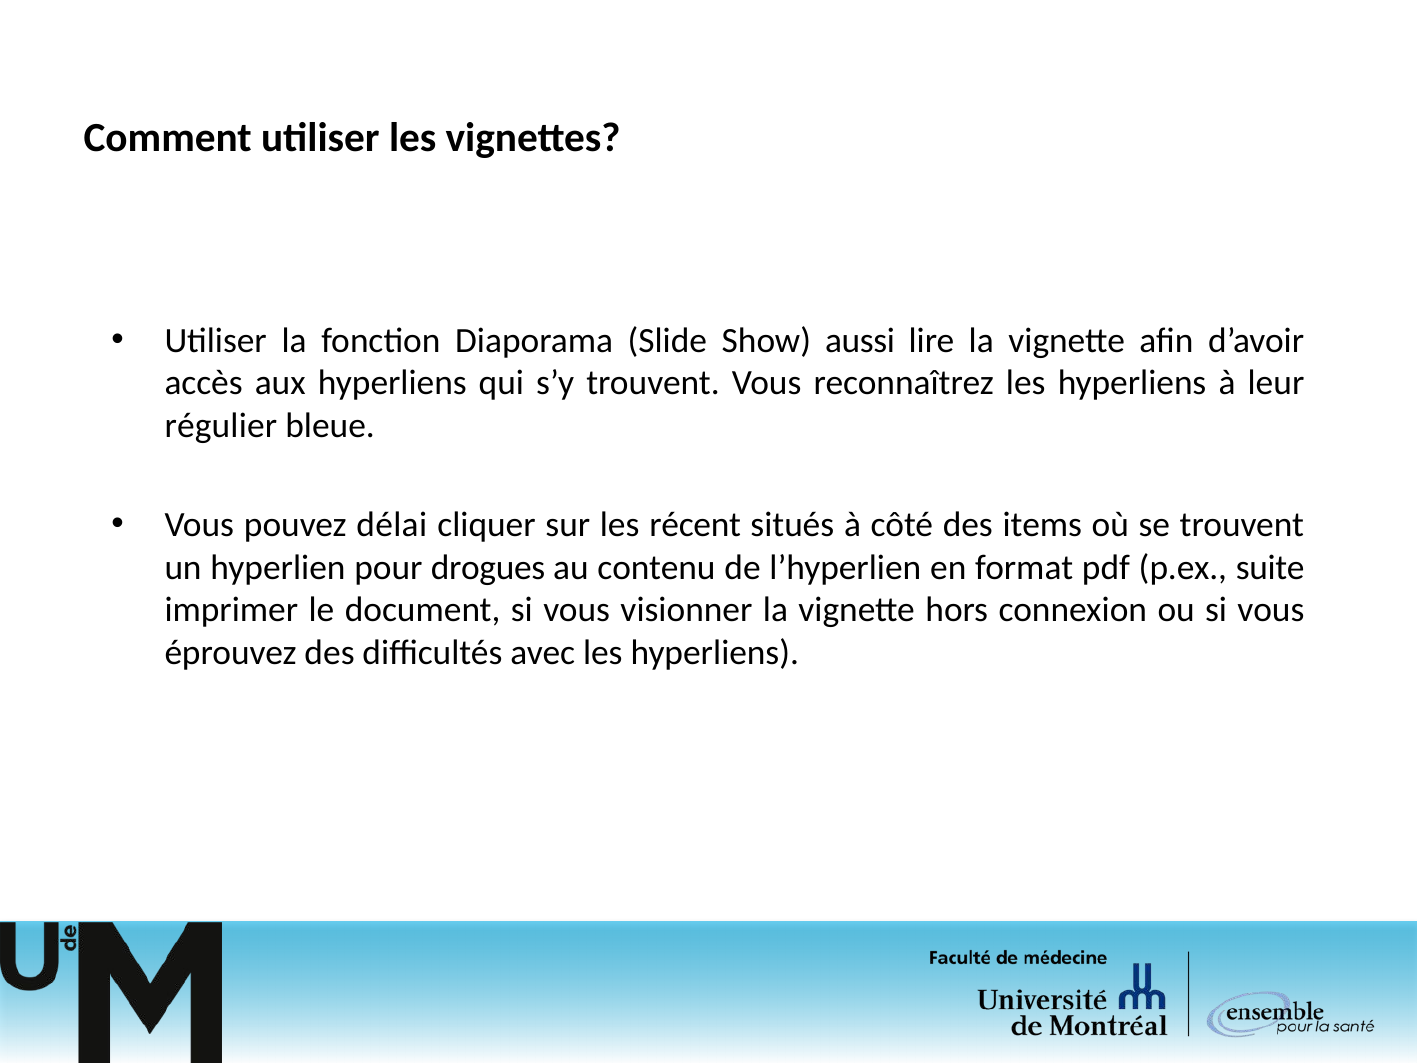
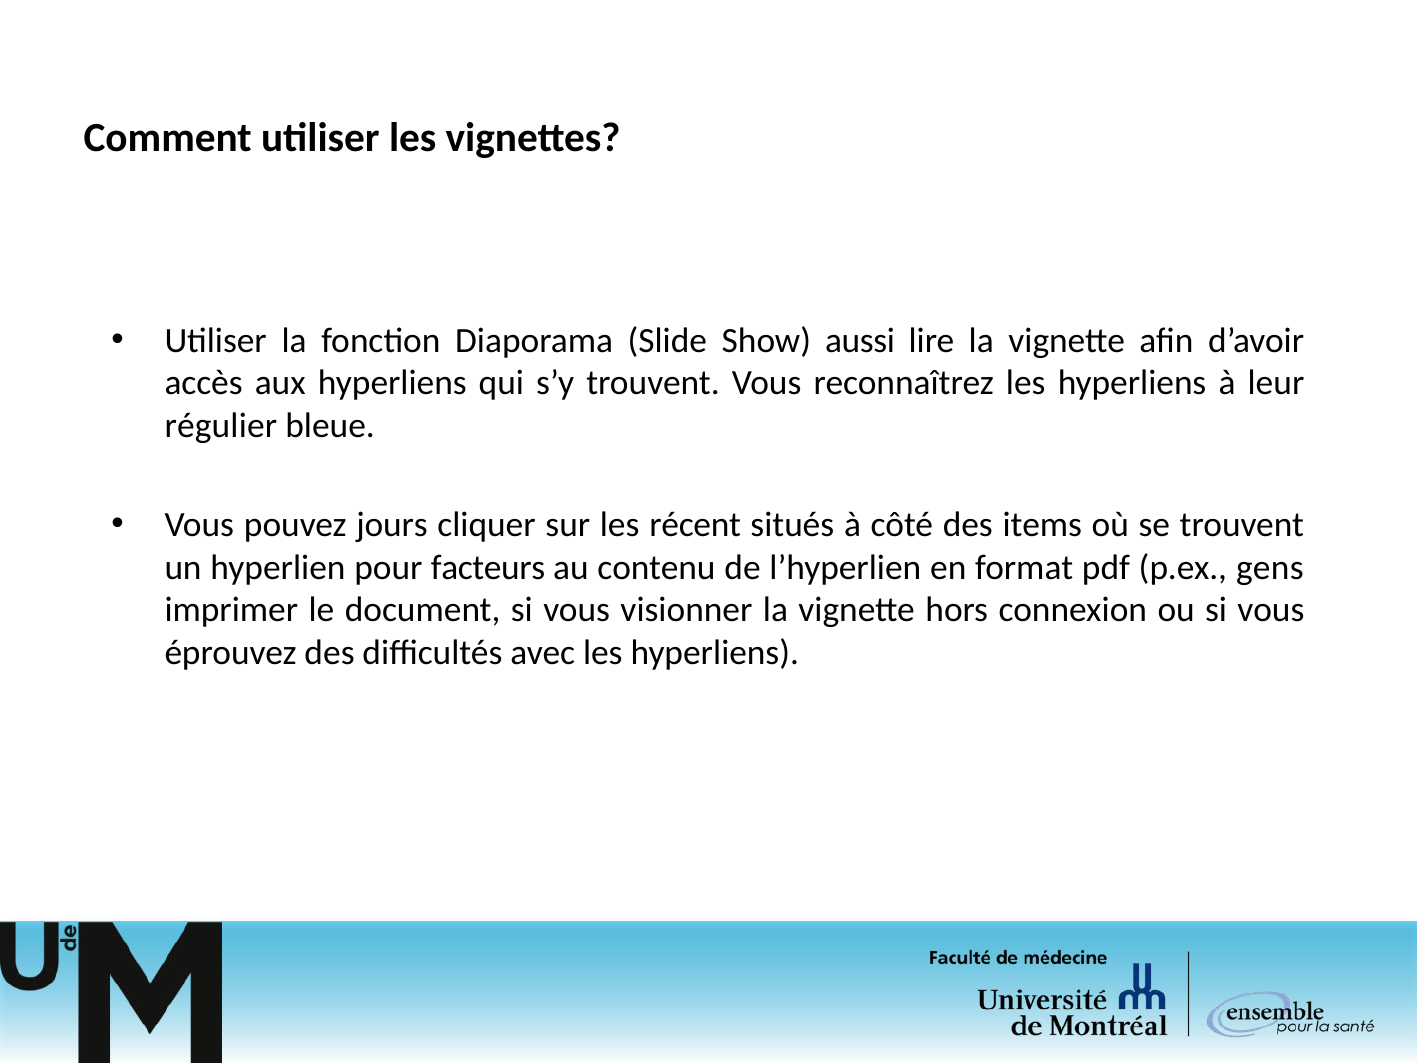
délai: délai -> jours
drogues: drogues -> facteurs
suite: suite -> gens
